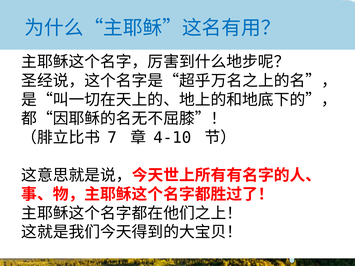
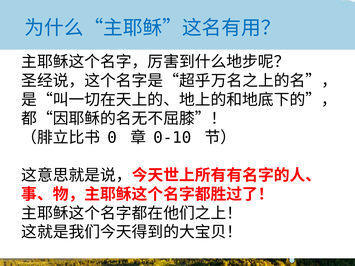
7: 7 -> 0
4-10: 4-10 -> 0-10
